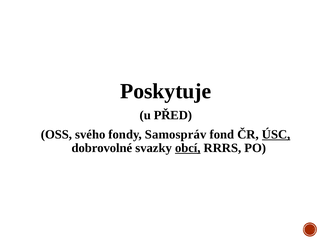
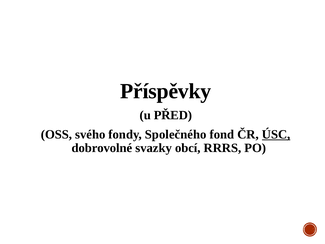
Poskytuje: Poskytuje -> Příspěvky
Samospráv: Samospráv -> Společného
obcí underline: present -> none
